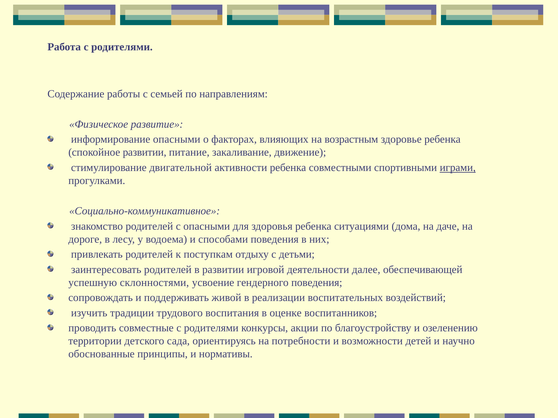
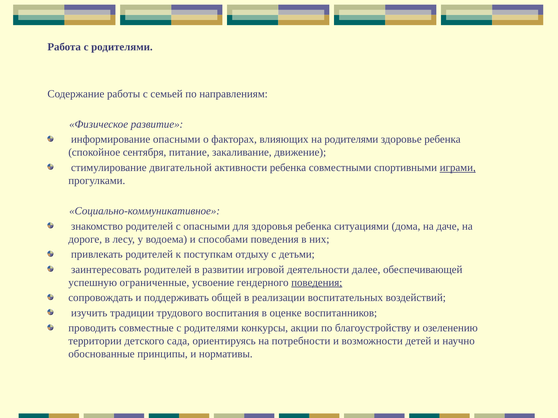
на возрастным: возрастным -> родителями
спокойное развитии: развитии -> сентября
склонностями: склонностями -> ограниченные
поведения at (317, 283) underline: none -> present
живой: живой -> общей
